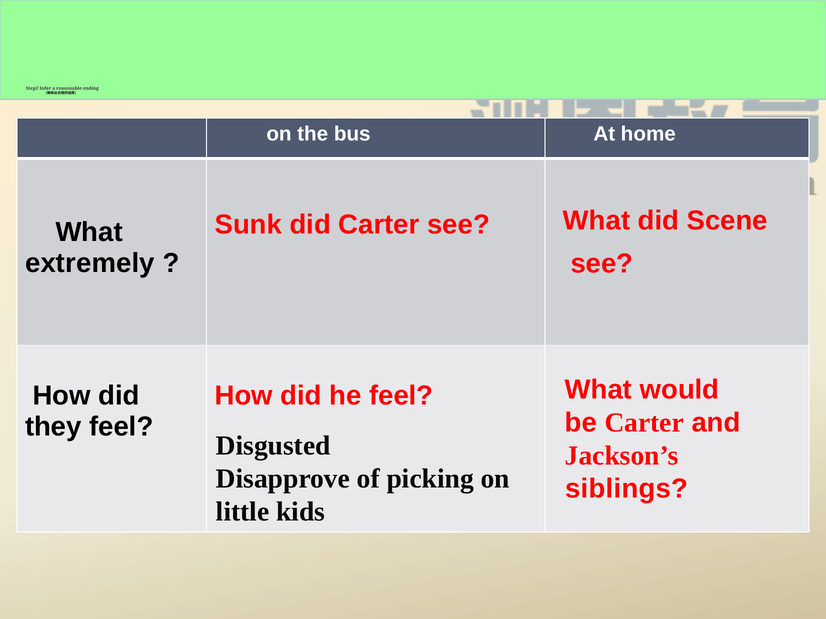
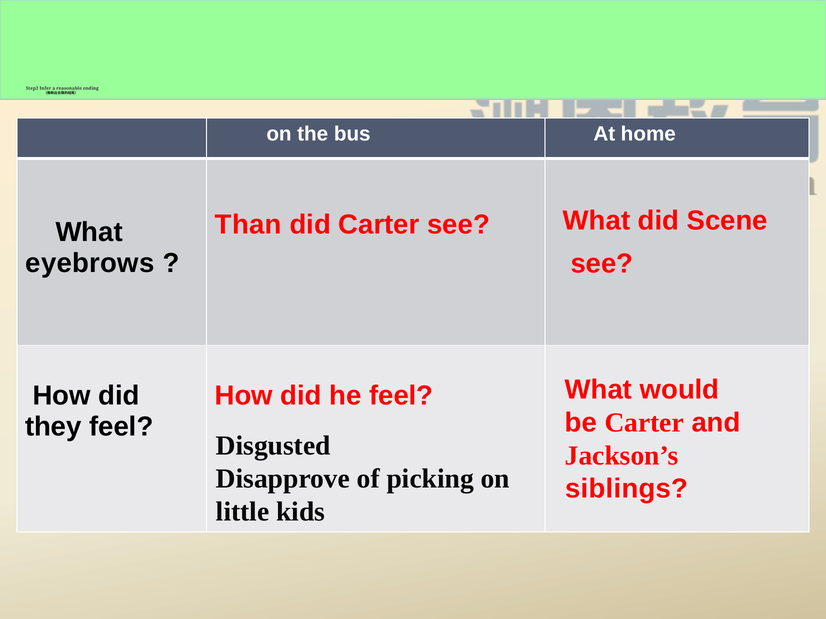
Sunk: Sunk -> Than
extremely: extremely -> eyebrows
